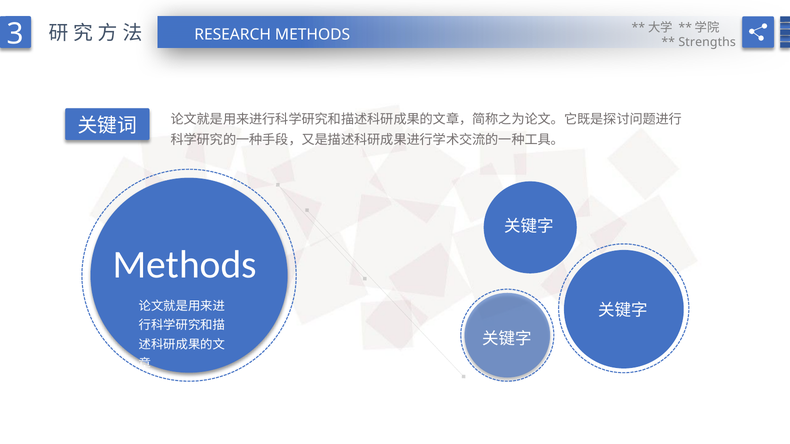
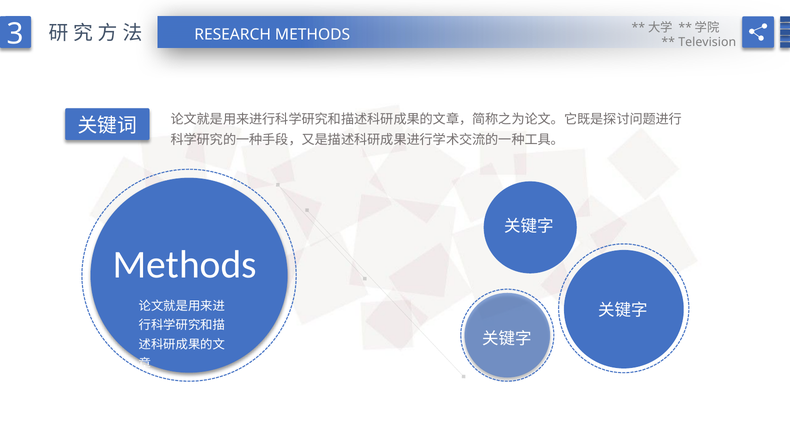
Strengths: Strengths -> Television
